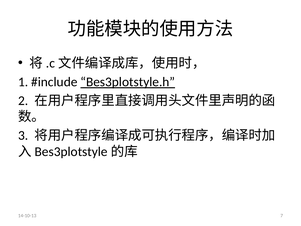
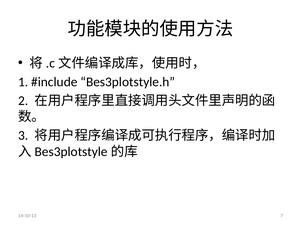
Bes3plotstyle.h underline: present -> none
